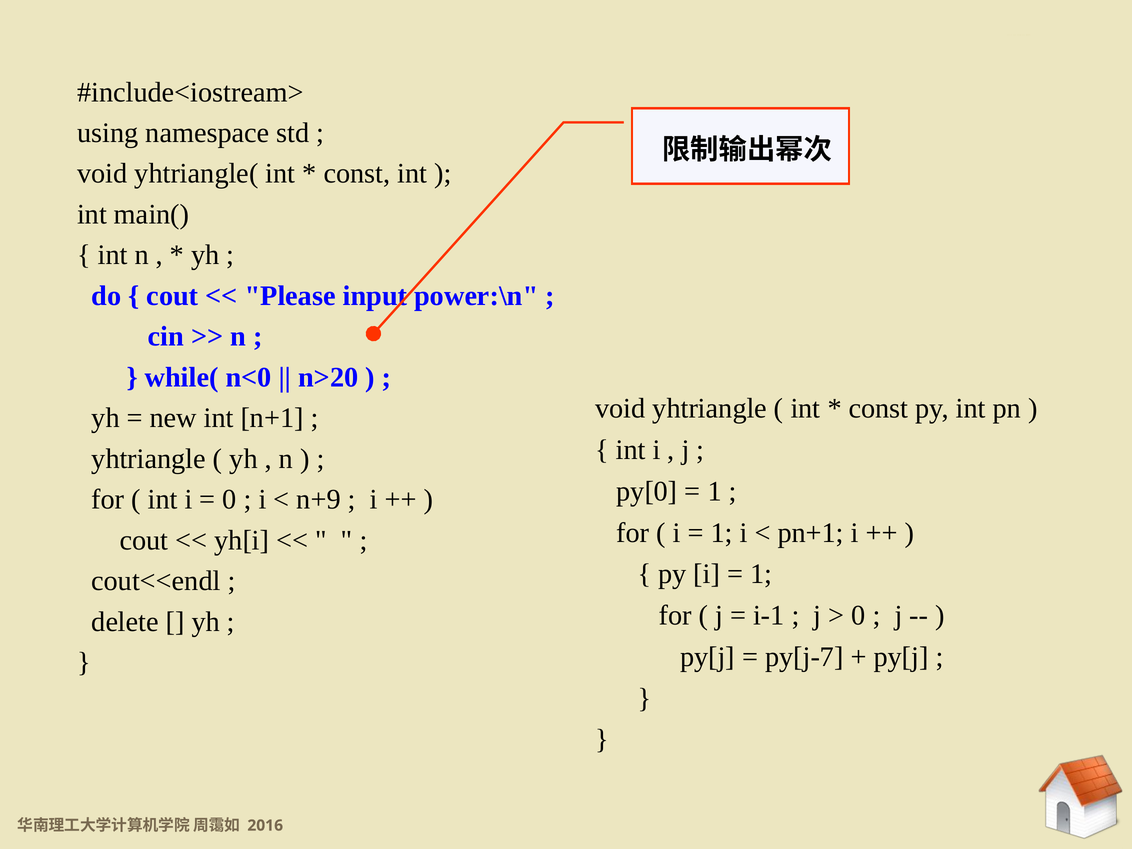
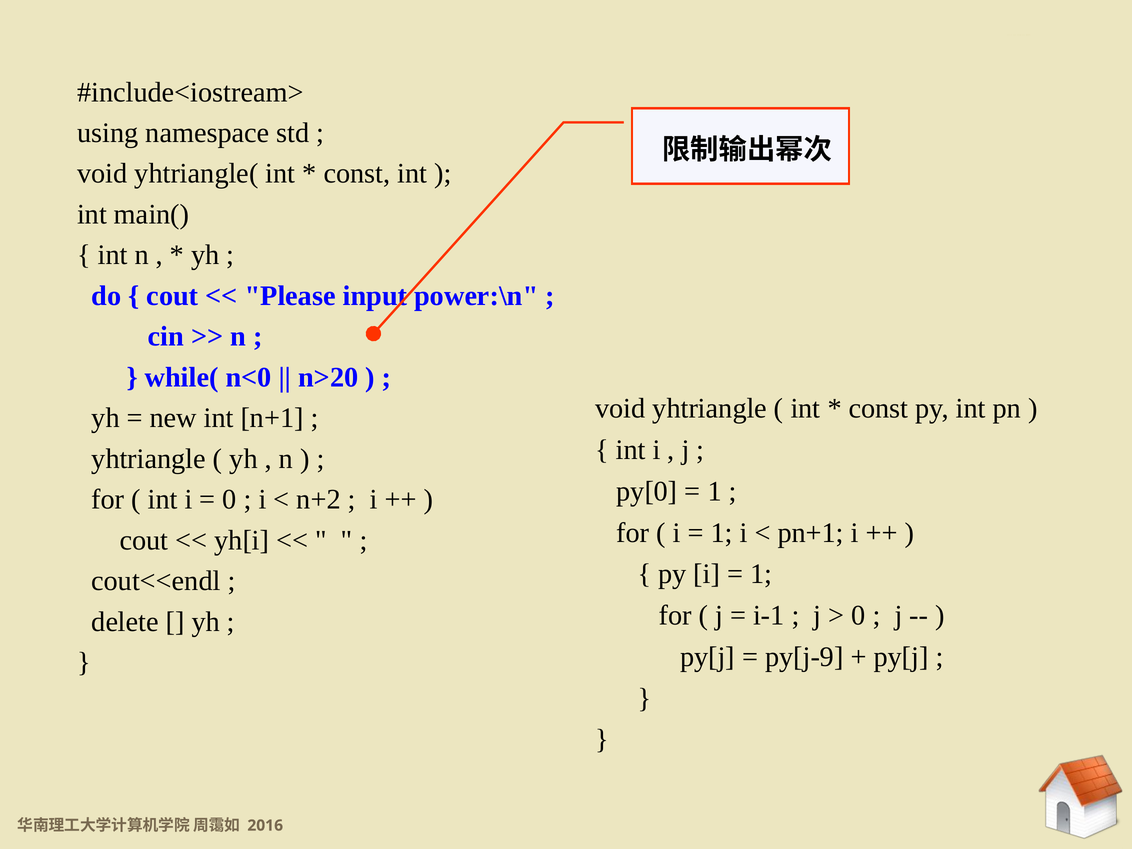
n+9: n+9 -> n+2
py[j-7: py[j-7 -> py[j-9
